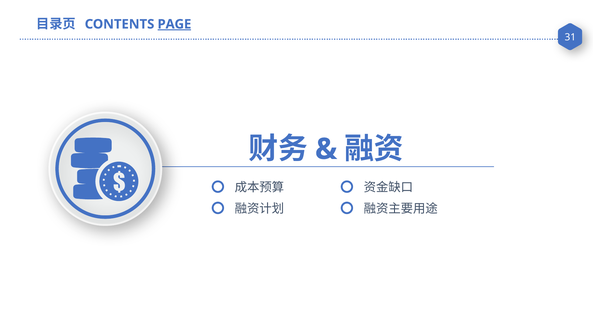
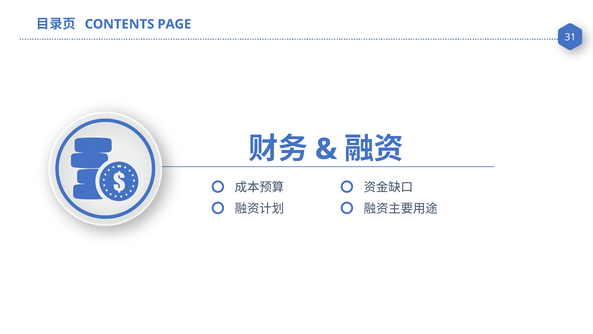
PAGE underline: present -> none
